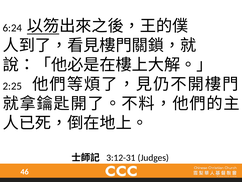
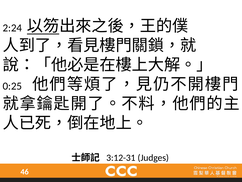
6:24: 6:24 -> 2:24
2:25: 2:25 -> 0:25
